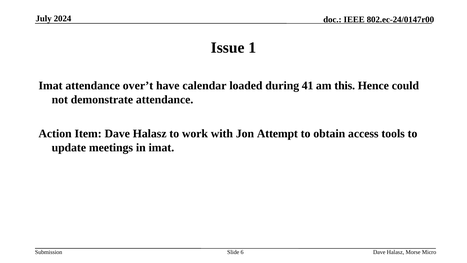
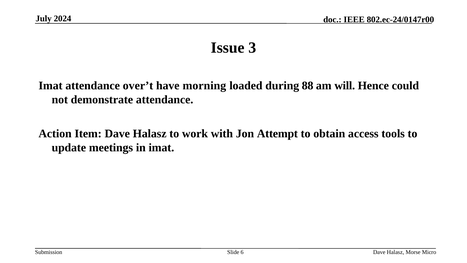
1: 1 -> 3
calendar: calendar -> morning
41: 41 -> 88
this: this -> will
